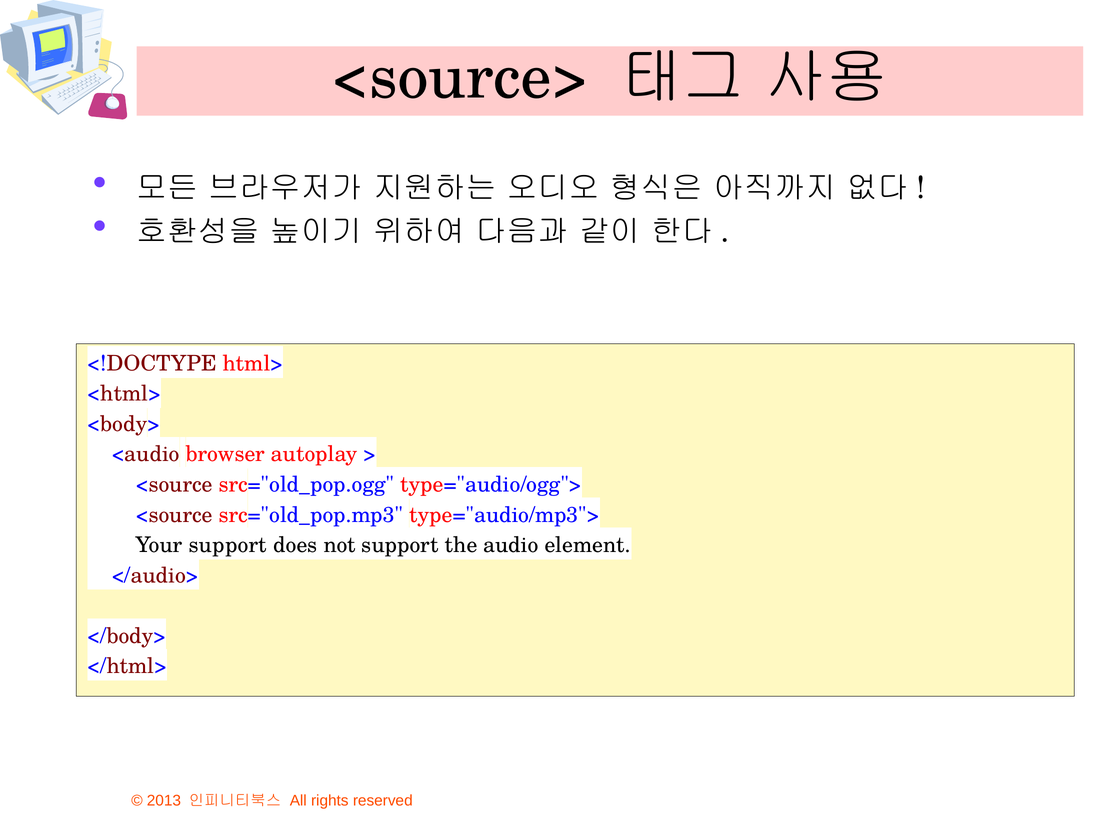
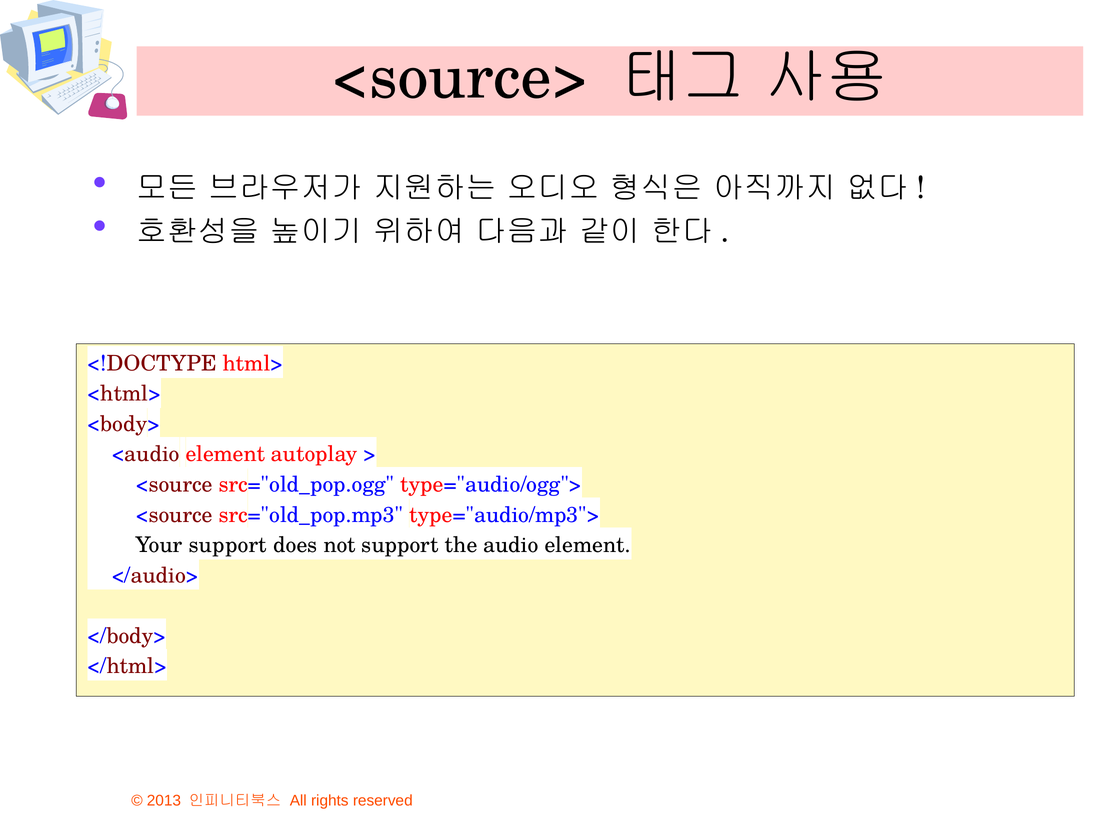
<audio browser: browser -> element
